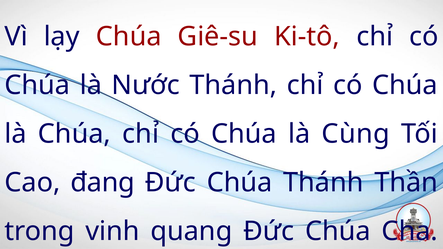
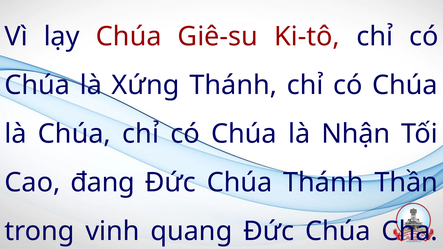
Nước: Nước -> Xứng
Cùng: Cùng -> Nhận
